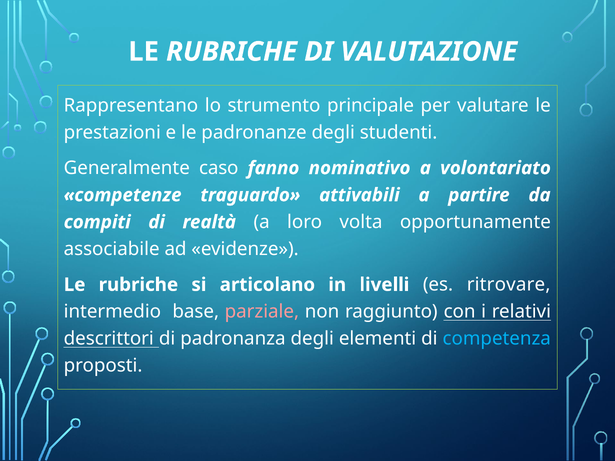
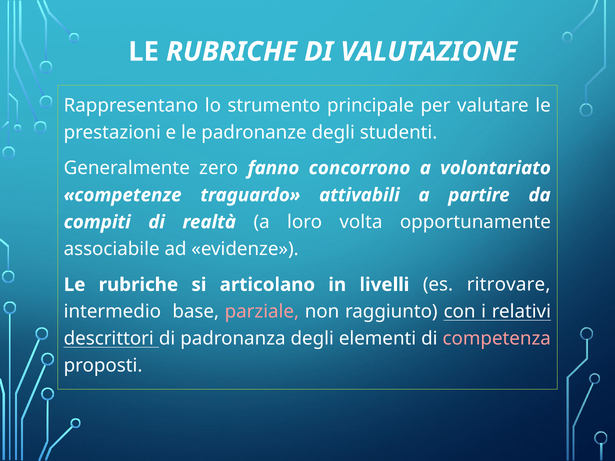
caso: caso -> zero
nominativo: nominativo -> concorrono
competenza colour: light blue -> pink
